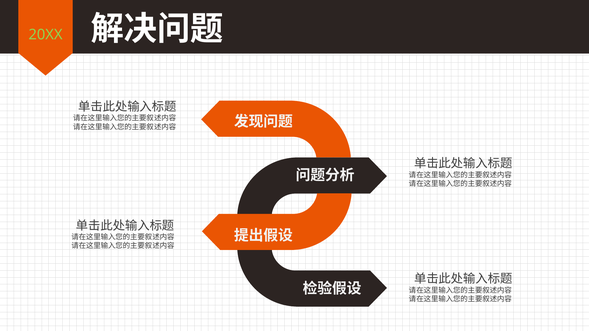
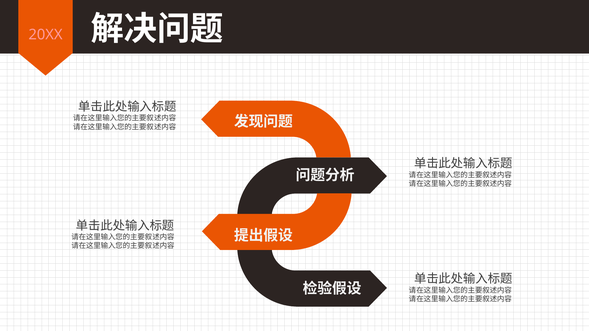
20XX colour: light green -> pink
